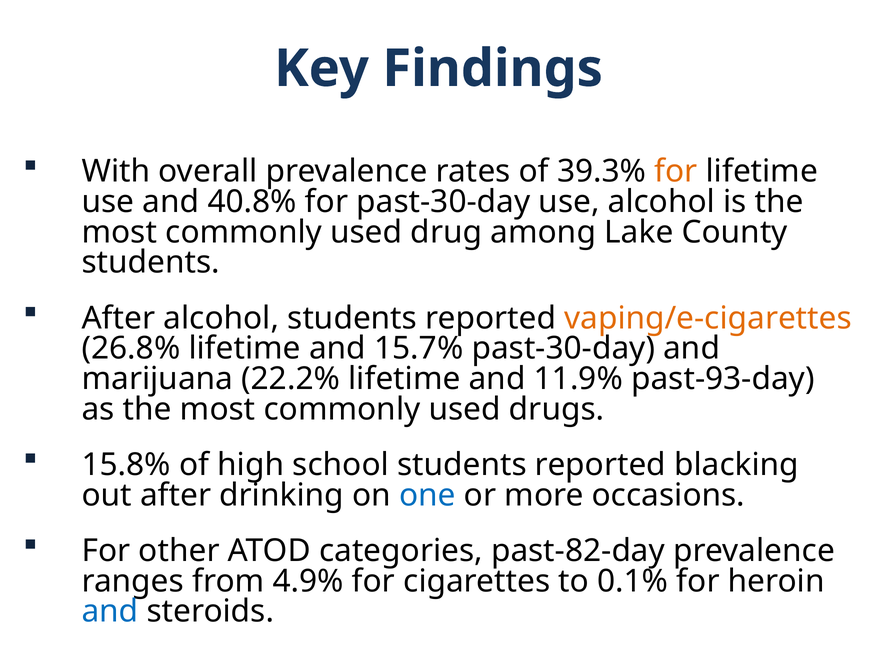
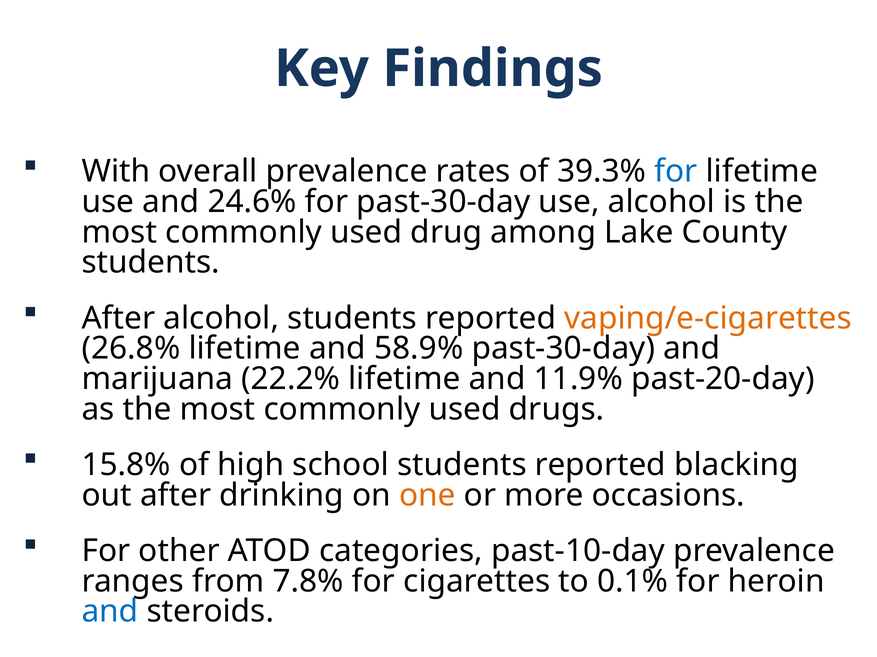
for at (676, 172) colour: orange -> blue
40.8%: 40.8% -> 24.6%
15.7%: 15.7% -> 58.9%
past-93-day: past-93-day -> past-20-day
one colour: blue -> orange
past-82-day: past-82-day -> past-10-day
4.9%: 4.9% -> 7.8%
